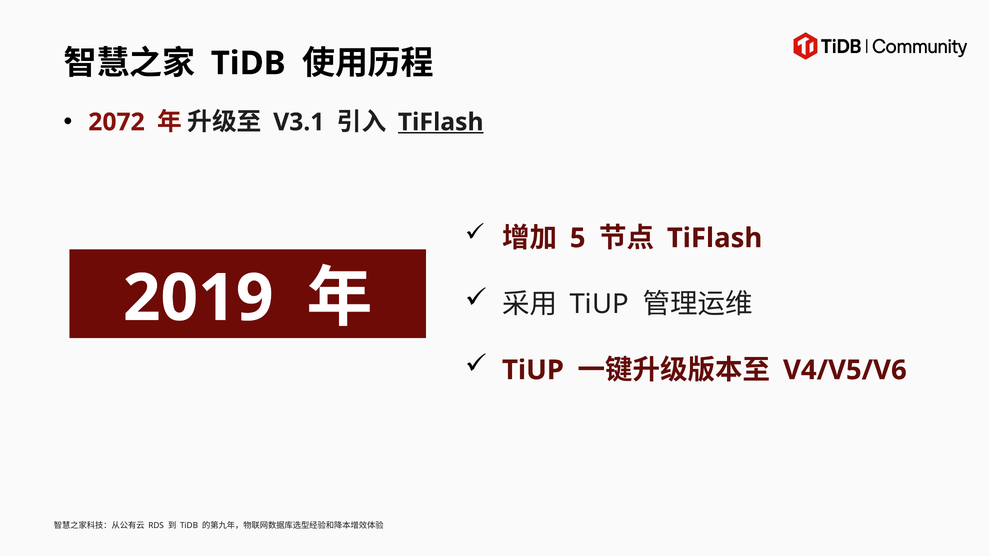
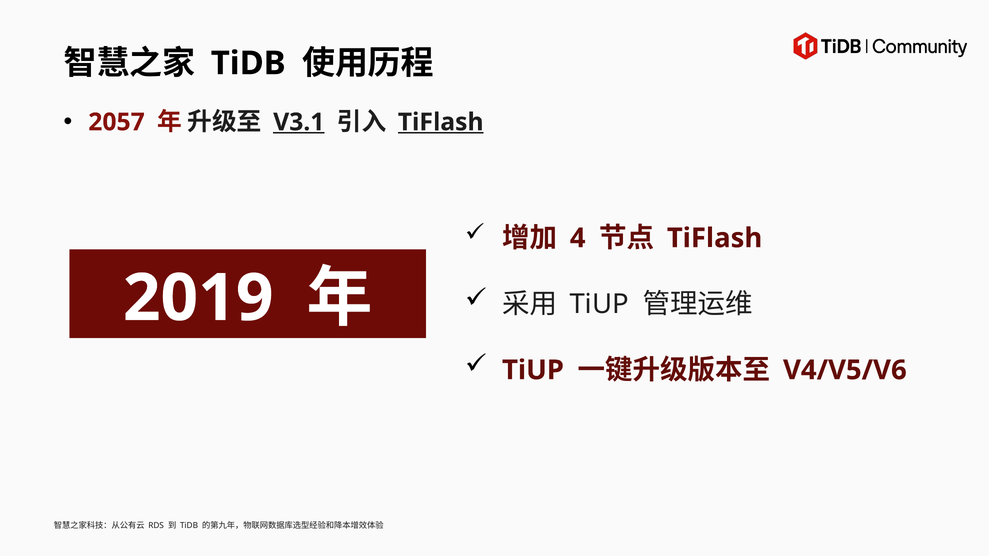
2072: 2072 -> 2057
V3.1 underline: none -> present
5: 5 -> 4
